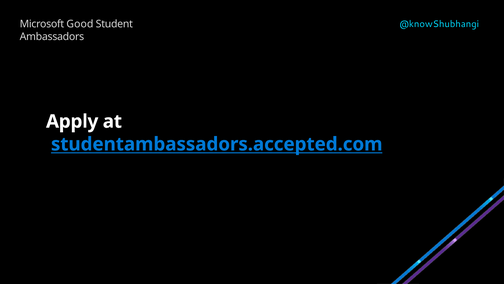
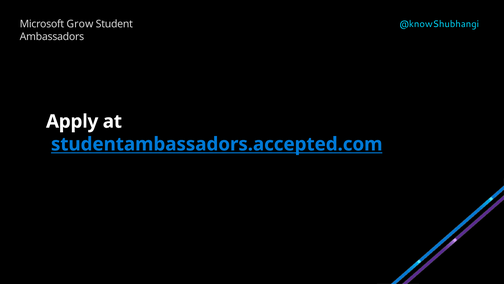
Good: Good -> Grow
